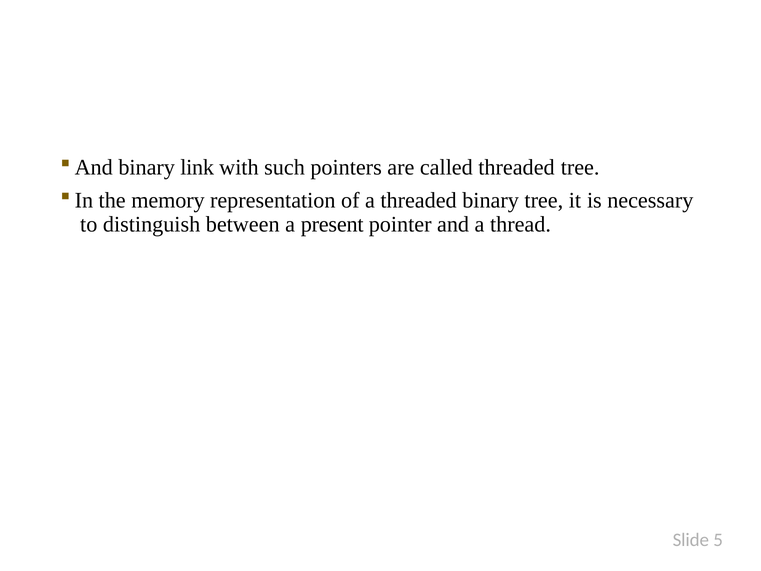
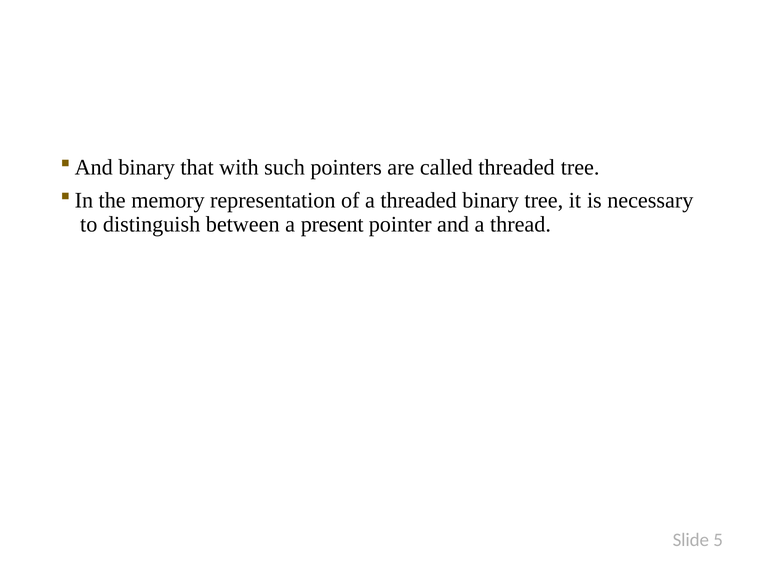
link: link -> that
